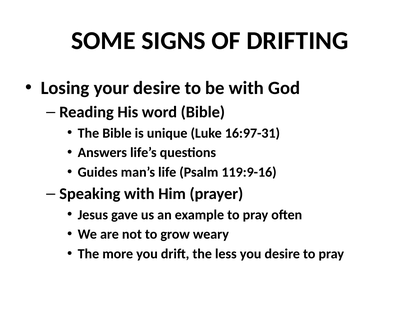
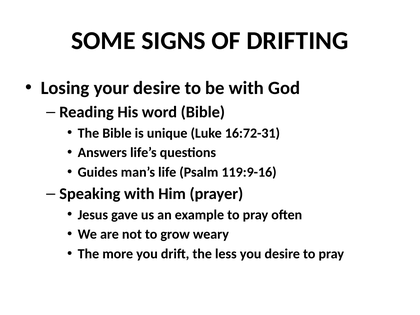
16:97-31: 16:97-31 -> 16:72-31
